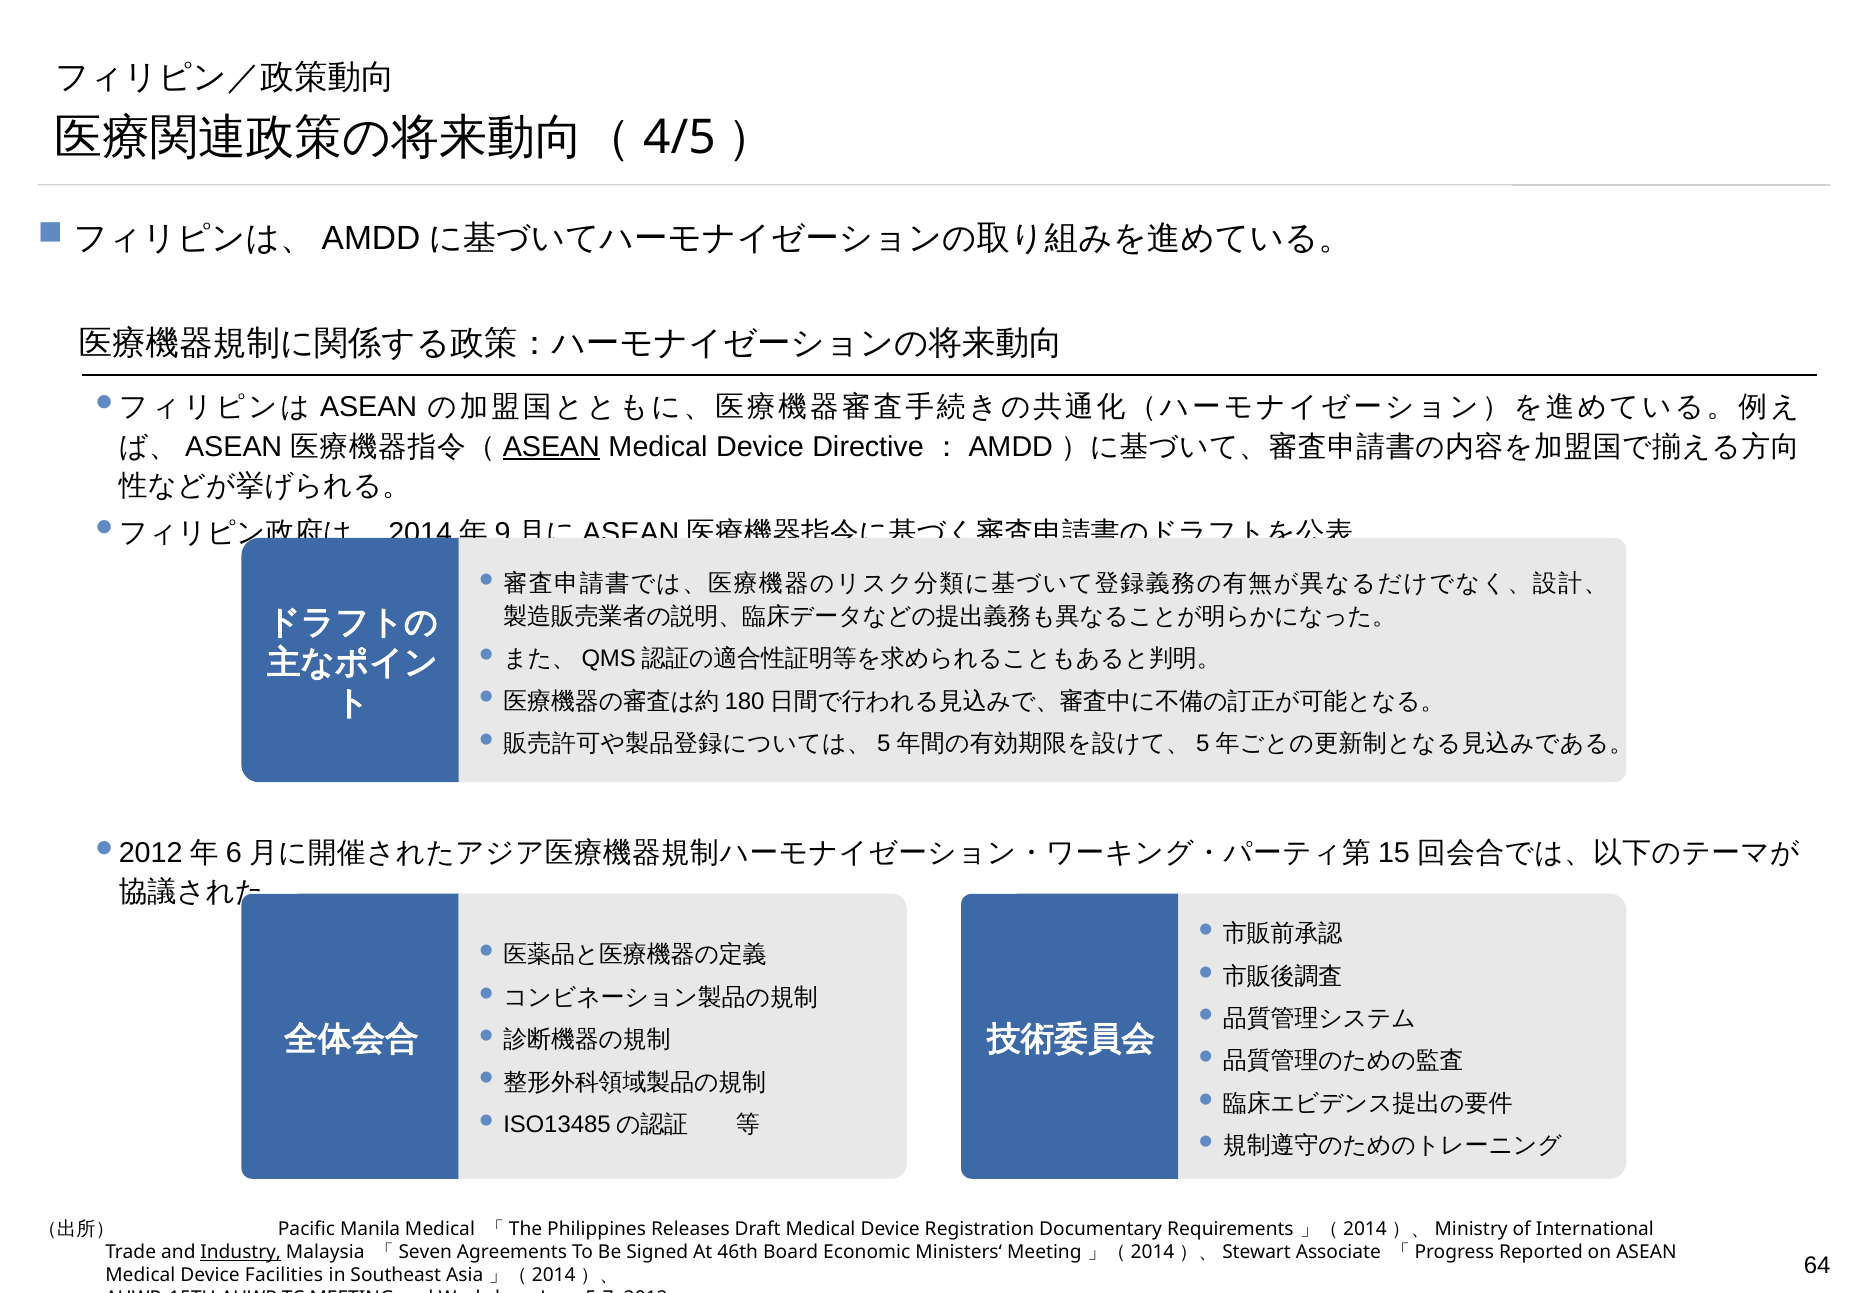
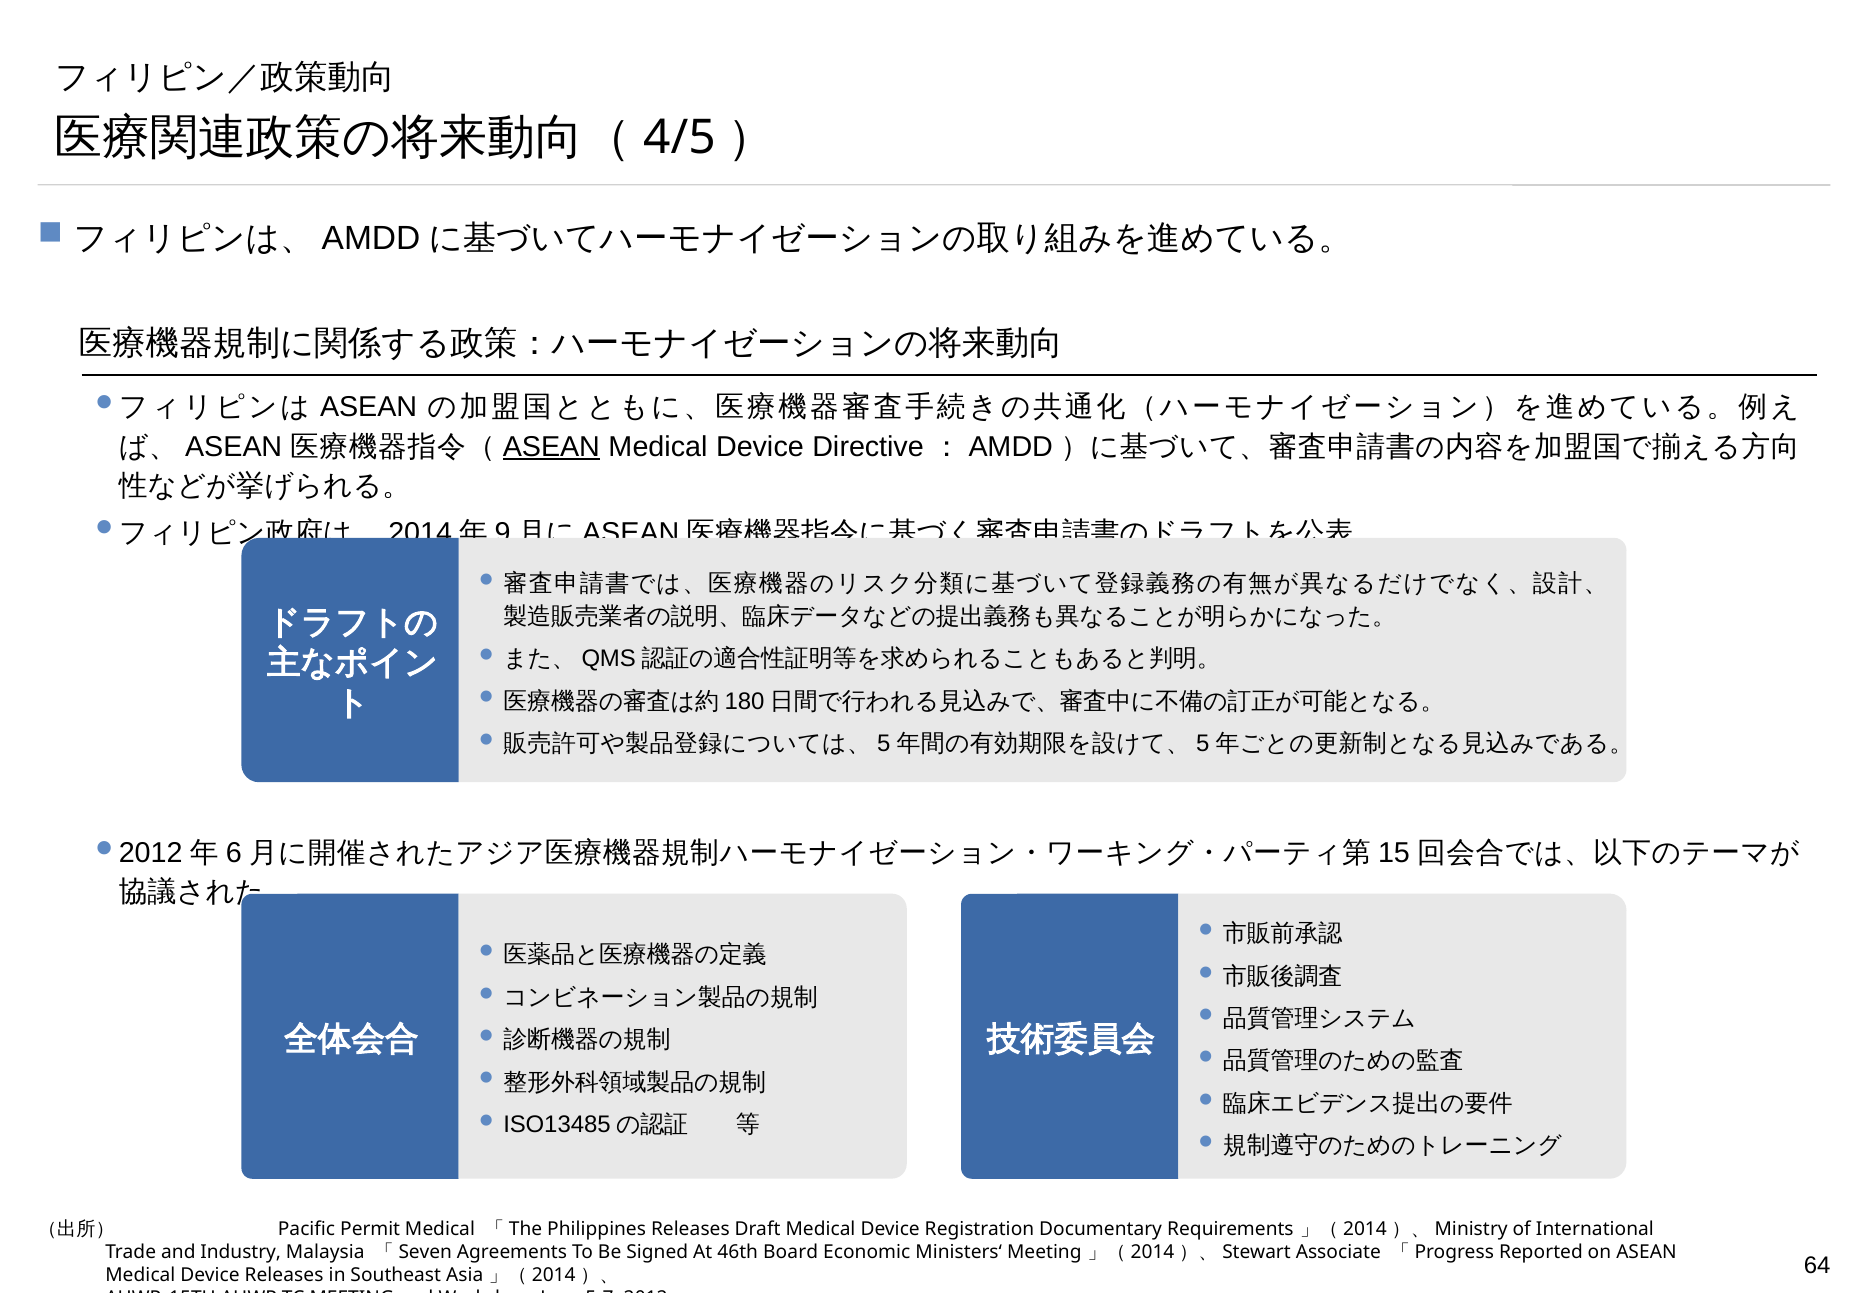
Manila: Manila -> Permit
Industry underline: present -> none
Device Facilities: Facilities -> Releases
